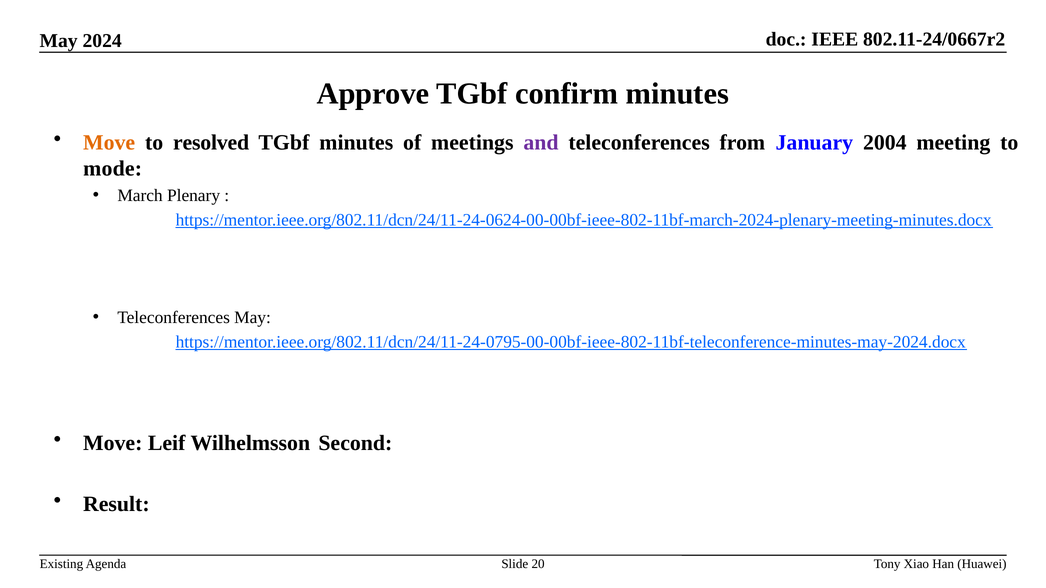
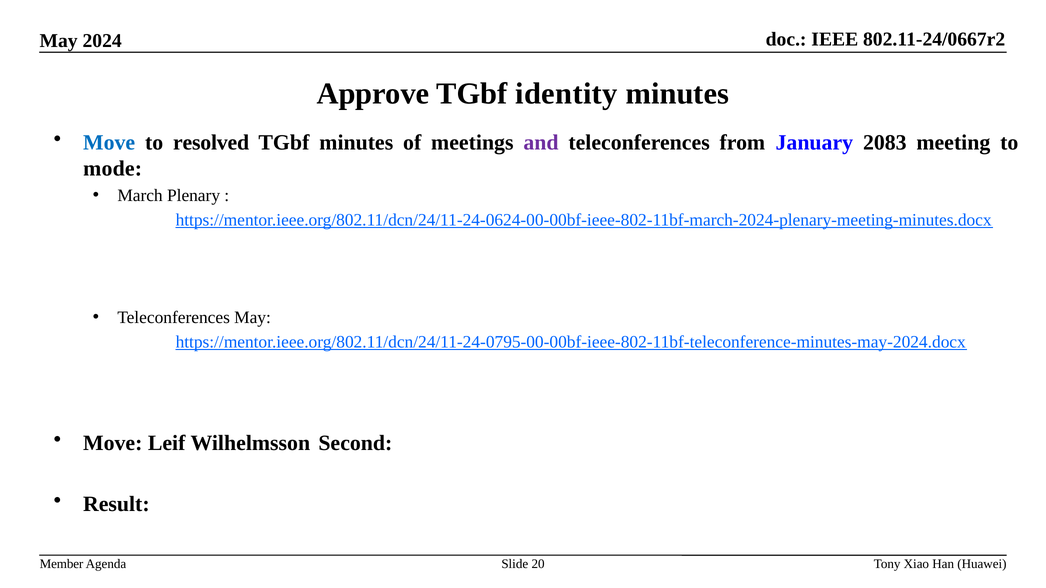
confirm: confirm -> identity
Move at (109, 143) colour: orange -> blue
2004: 2004 -> 2083
Existing: Existing -> Member
